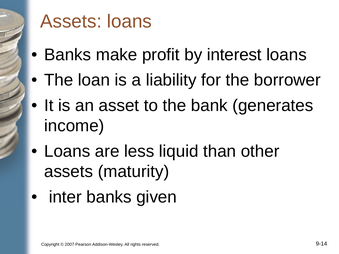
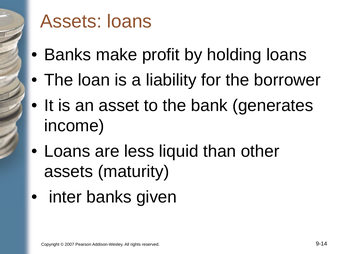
interest: interest -> holding
